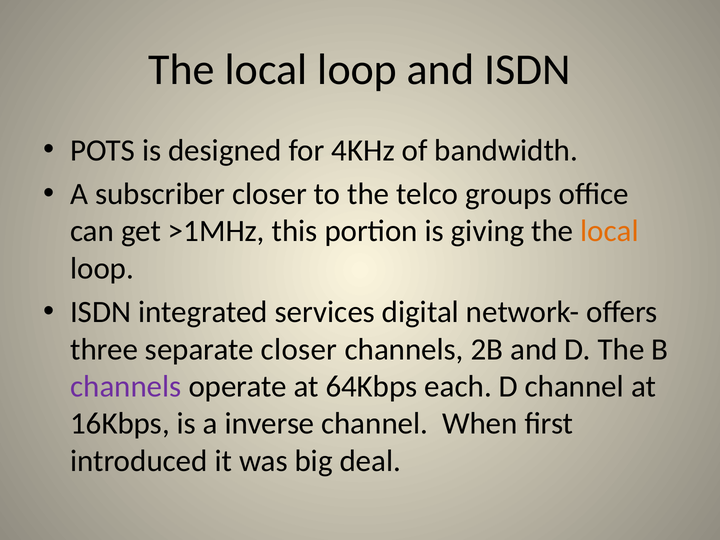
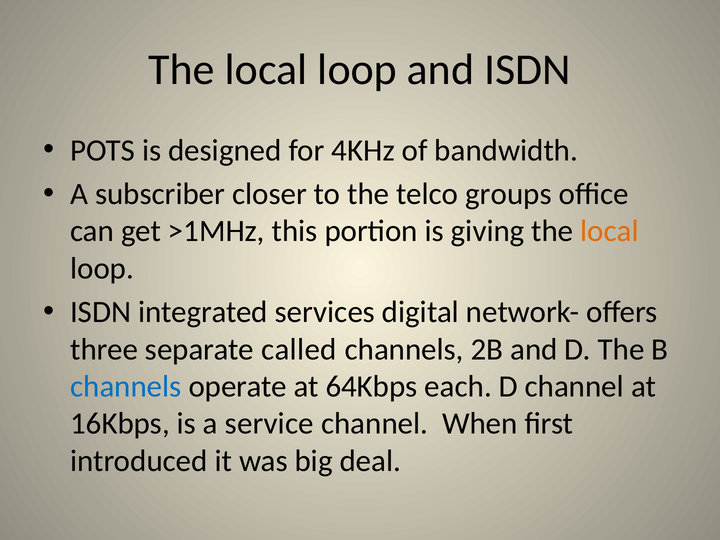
separate closer: closer -> called
channels at (126, 387) colour: purple -> blue
inverse: inverse -> service
